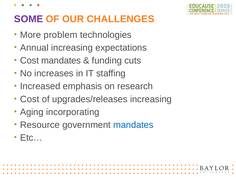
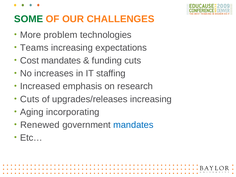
SOME colour: purple -> green
Annual: Annual -> Teams
Cost at (30, 99): Cost -> Cuts
Resource: Resource -> Renewed
